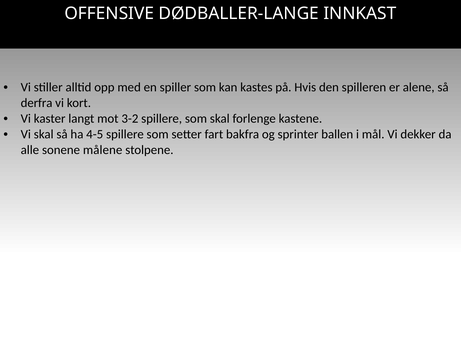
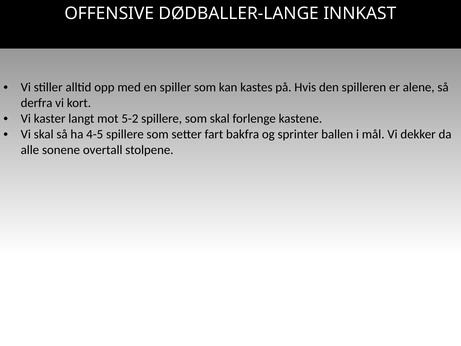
3-2: 3-2 -> 5-2
målene: målene -> overtall
